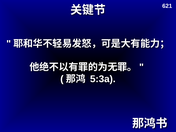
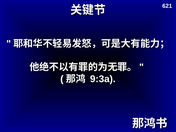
5:3a: 5:3a -> 9:3a
